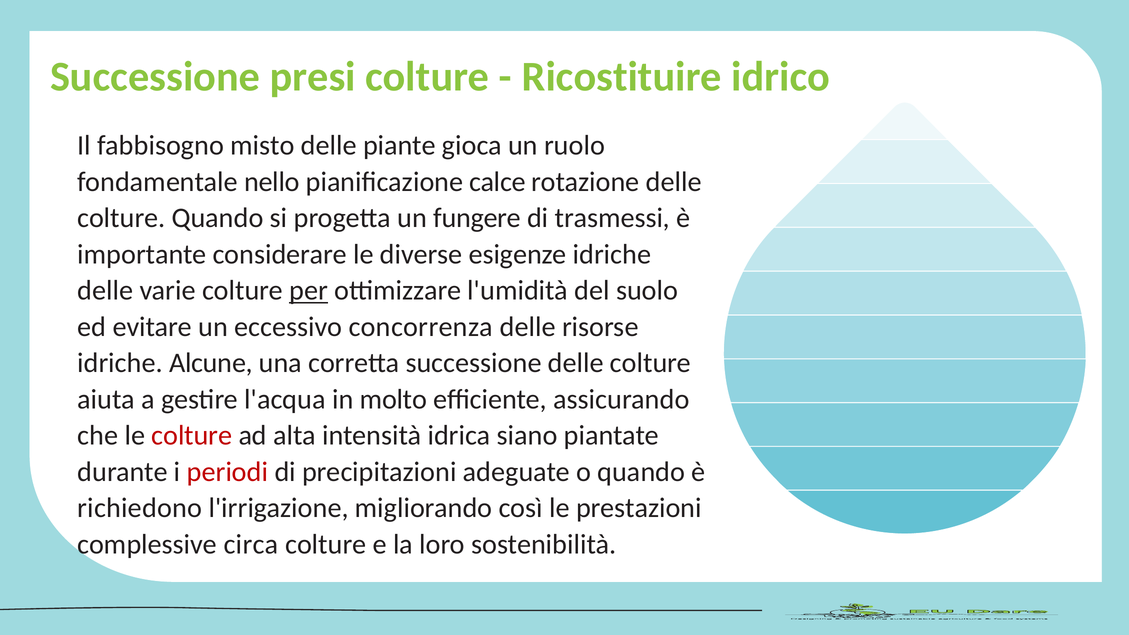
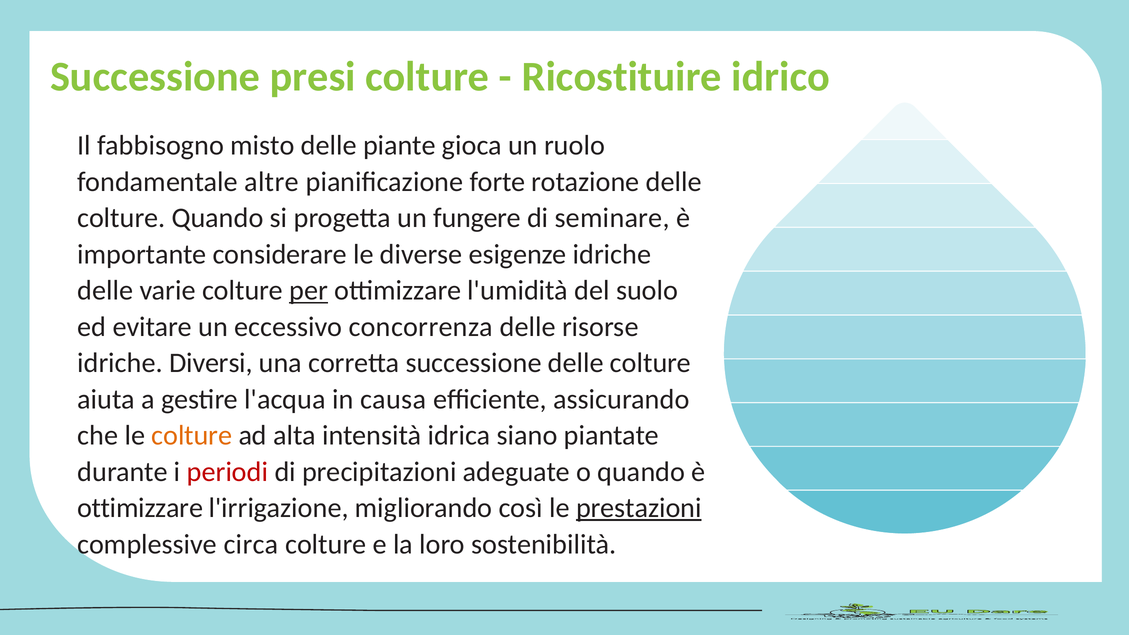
nello: nello -> altre
calce: calce -> forte
trasmessi: trasmessi -> seminare
Alcune: Alcune -> Diversi
molto: molto -> causa
colture at (192, 436) colour: red -> orange
richiedono at (140, 508): richiedono -> ottimizzare
prestazioni underline: none -> present
